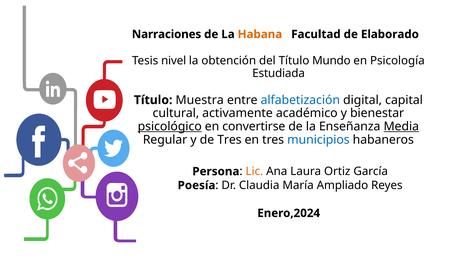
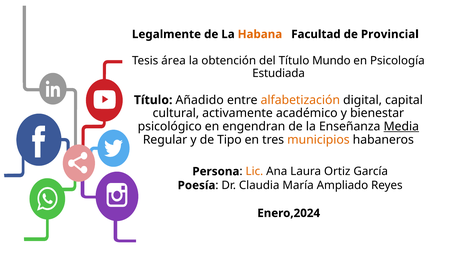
Narraciones: Narraciones -> Legalmente
Elaborado: Elaborado -> Provincial
nivel: nivel -> área
Muestra: Muestra -> Añadido
alfabetización colour: blue -> orange
psicológico underline: present -> none
convertirse: convertirse -> engendran
de Tres: Tres -> Tipo
municipios colour: blue -> orange
